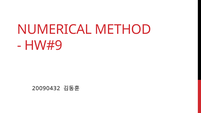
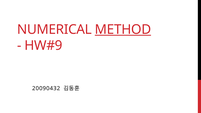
METHOD underline: none -> present
